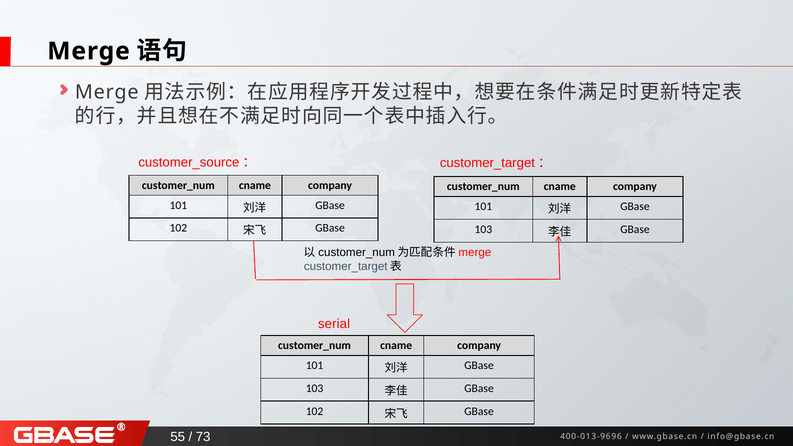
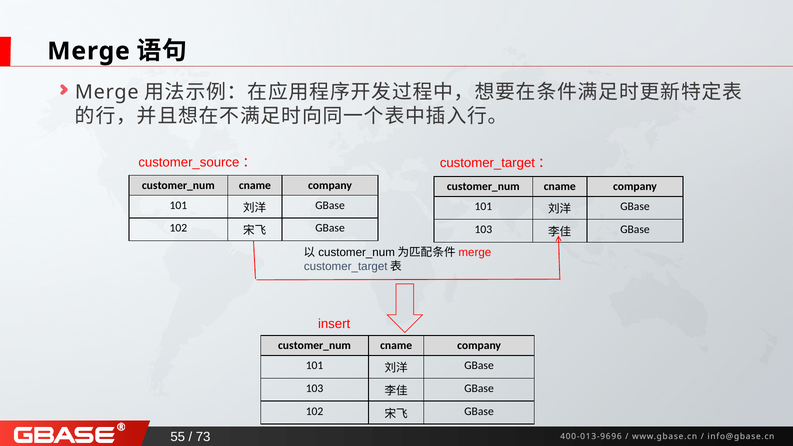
serial: serial -> insert
